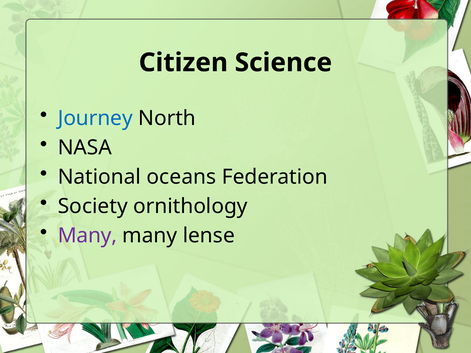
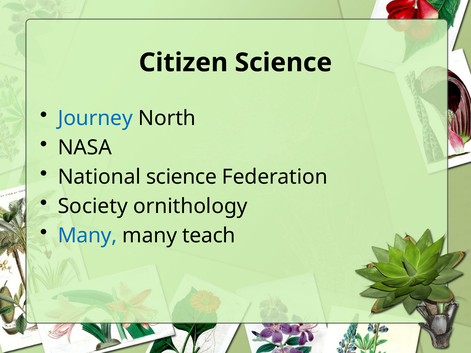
National oceans: oceans -> science
Many at (87, 236) colour: purple -> blue
lense: lense -> teach
